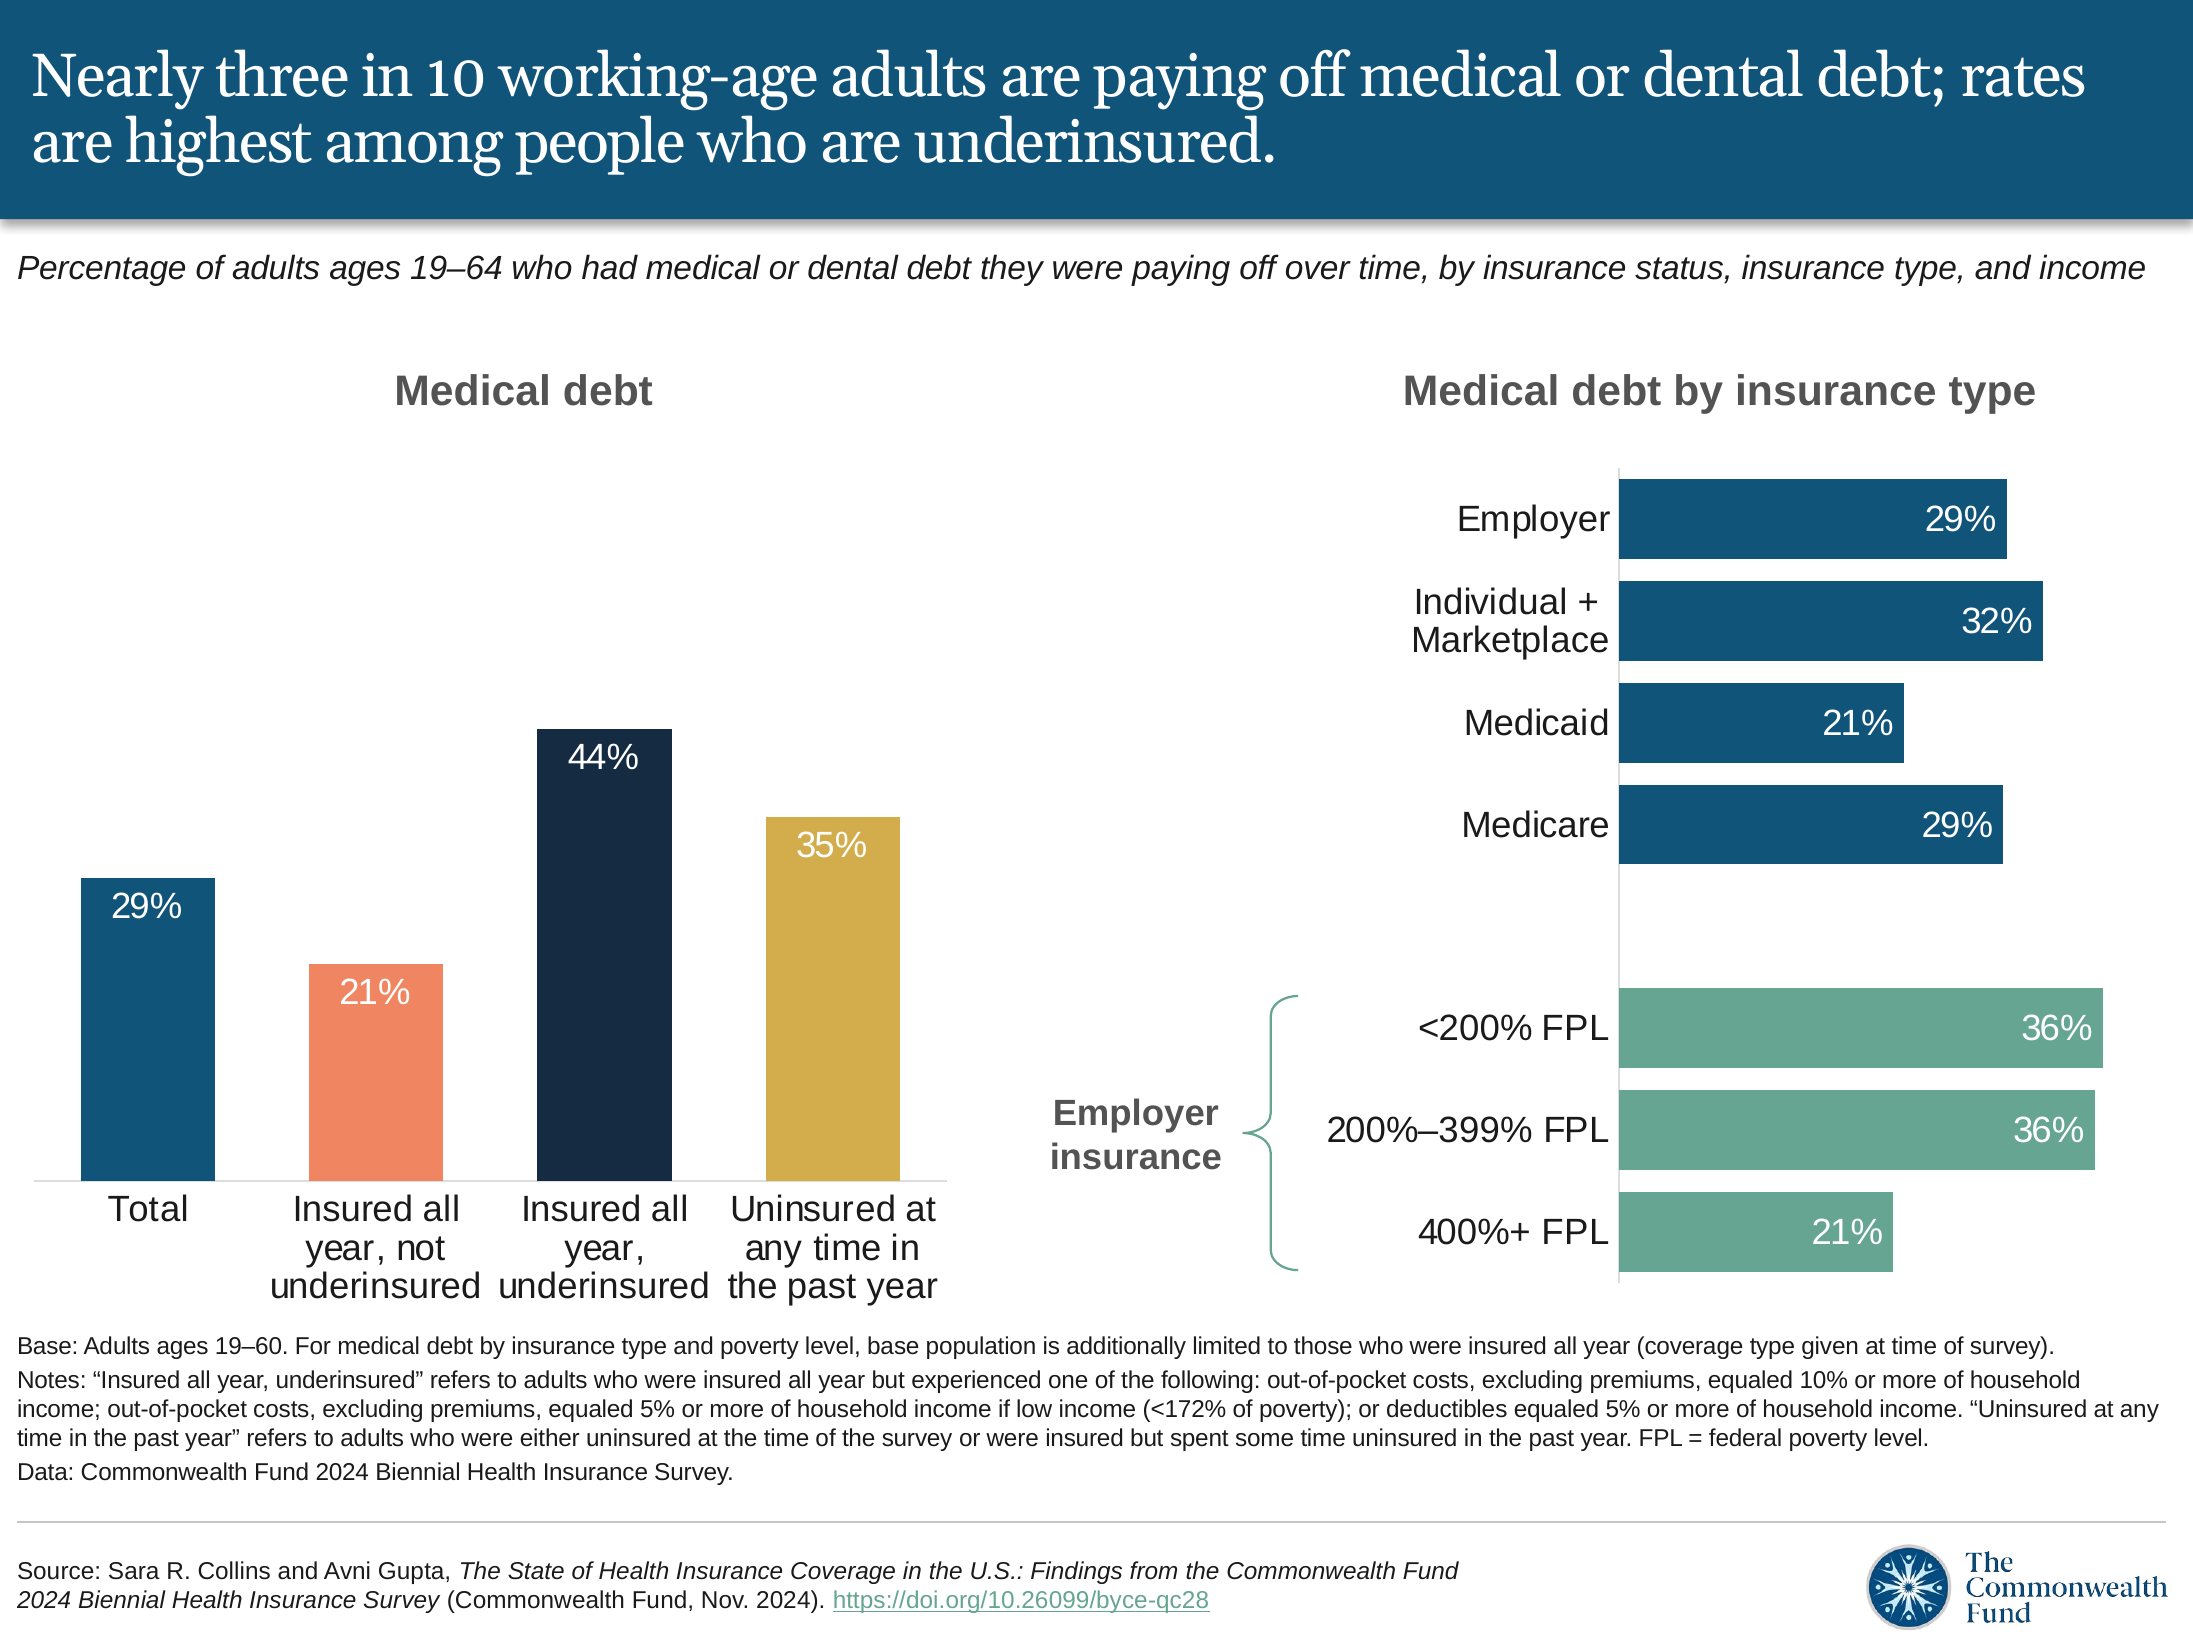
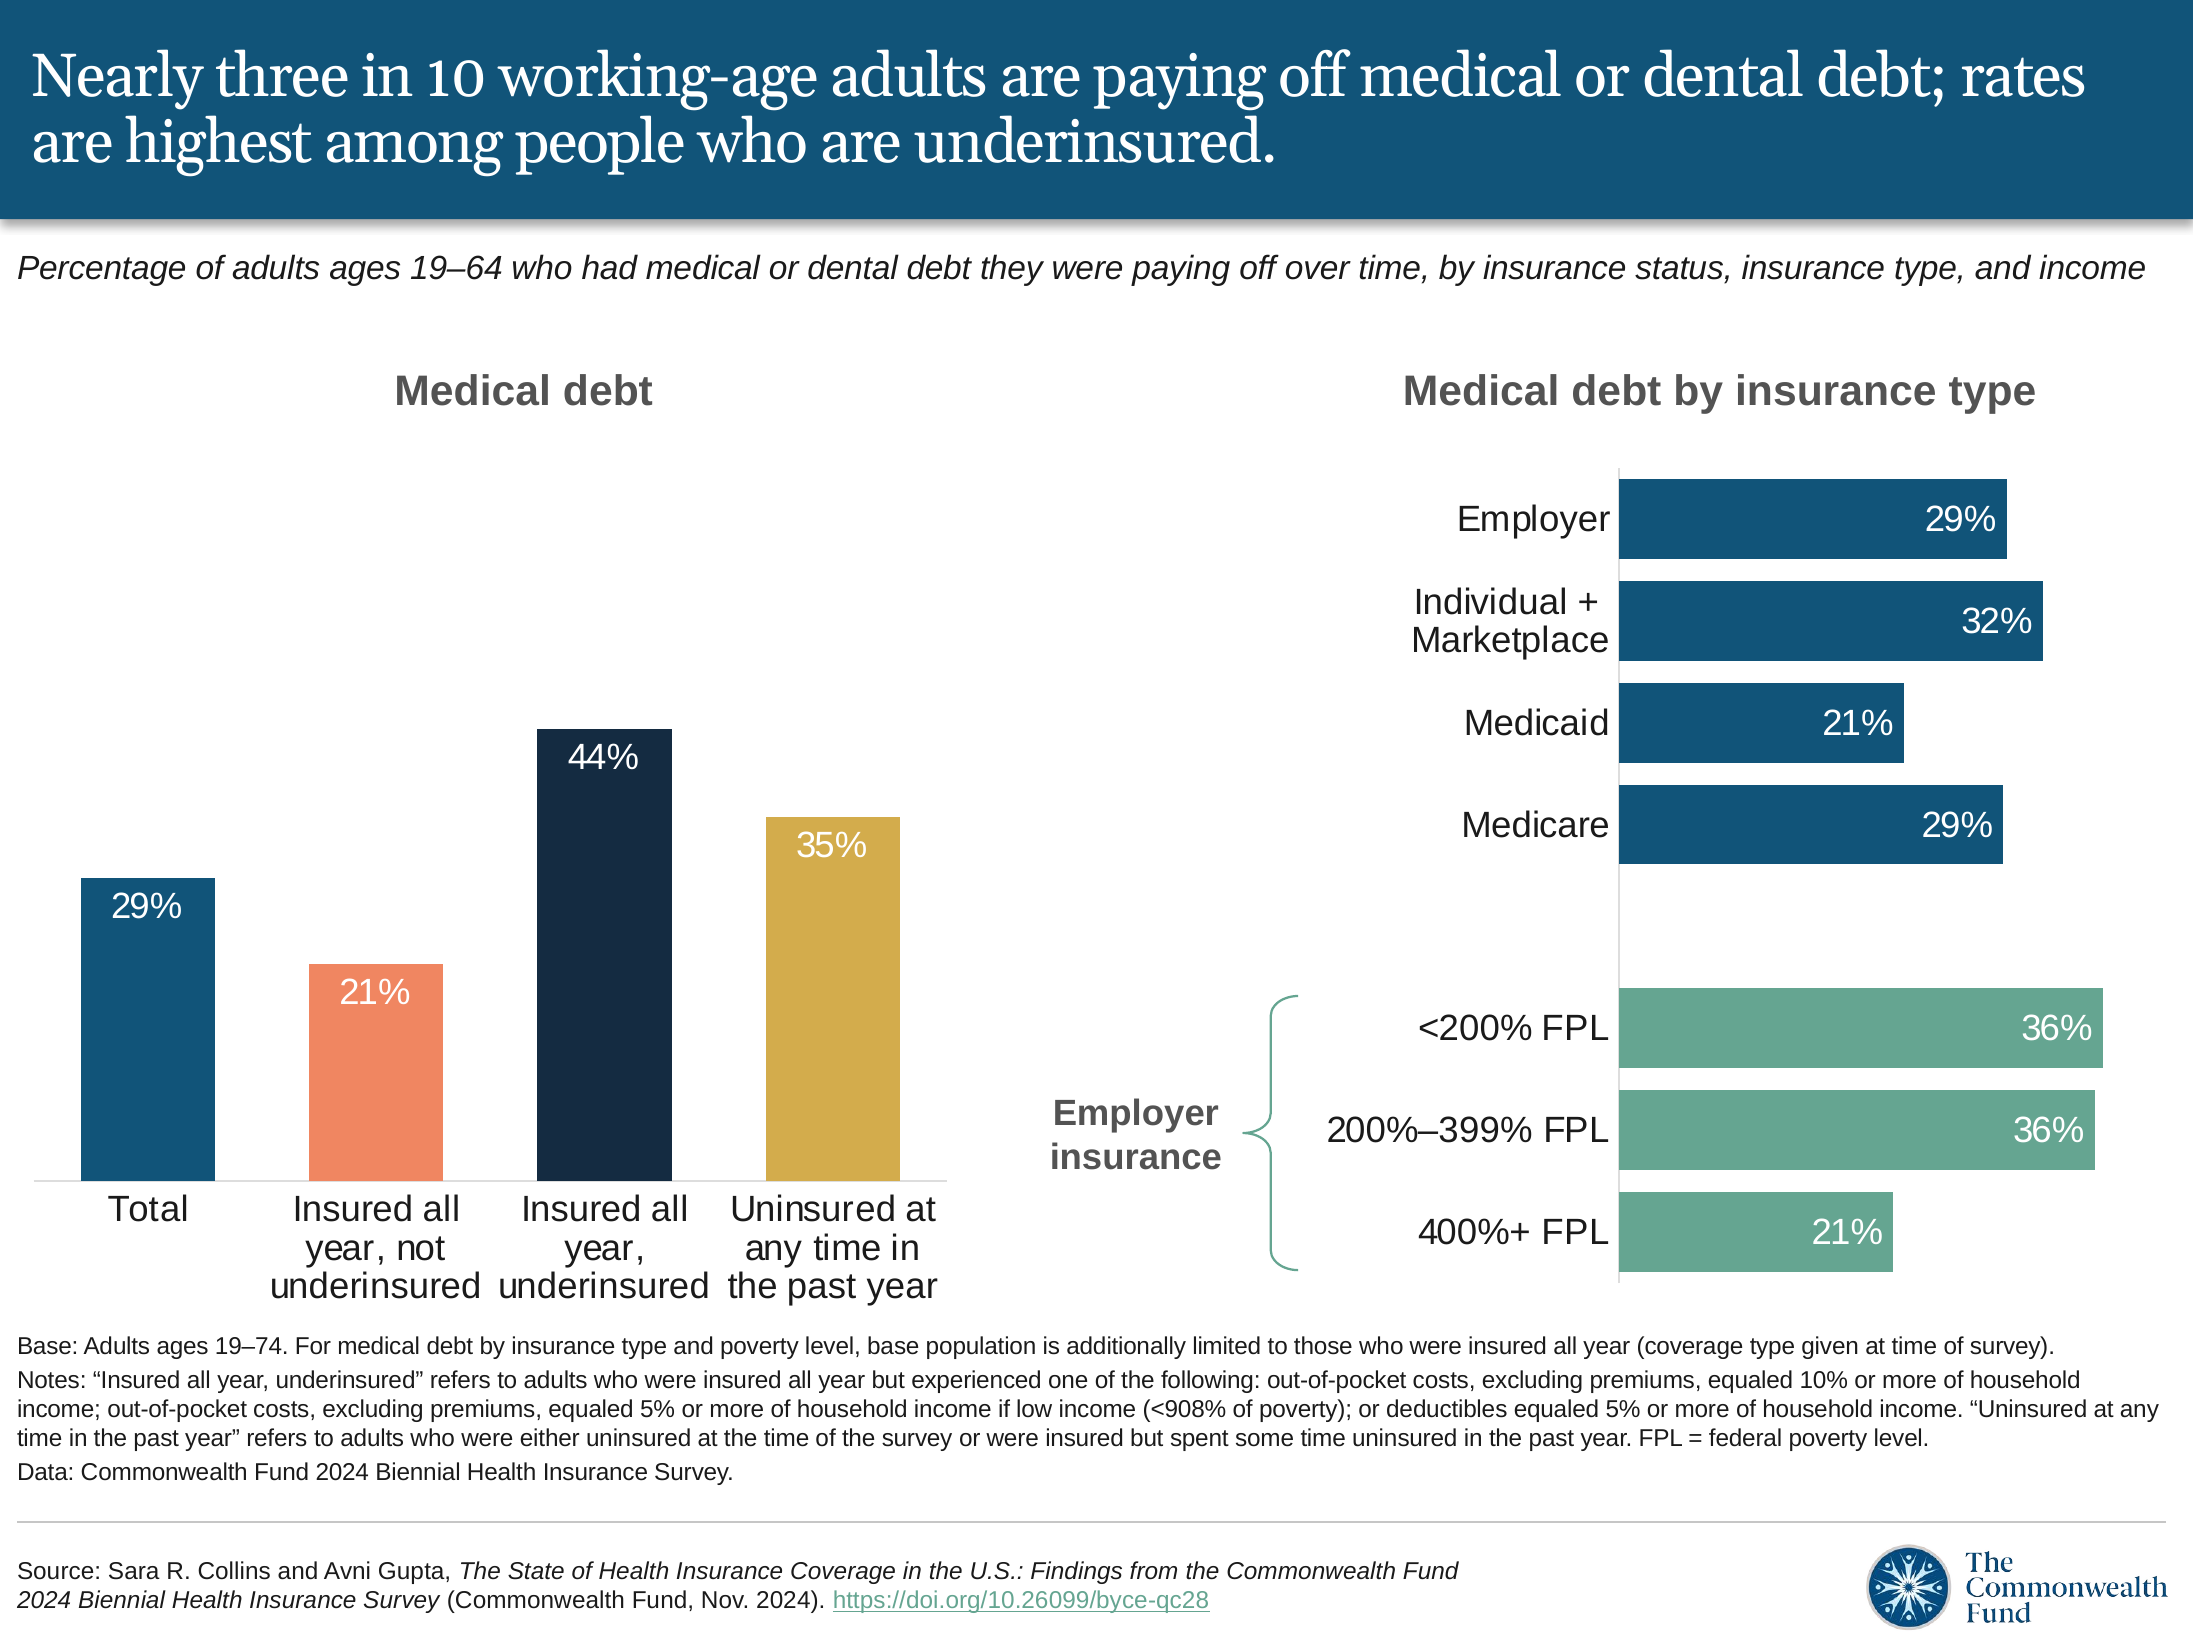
19–60: 19–60 -> 19–74
<172%: <172% -> <908%
